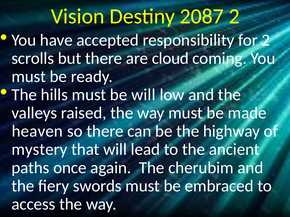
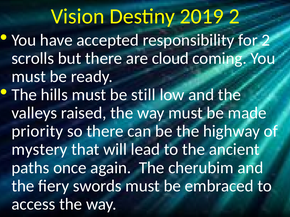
2087: 2087 -> 2019
be will: will -> still
heaven: heaven -> priority
